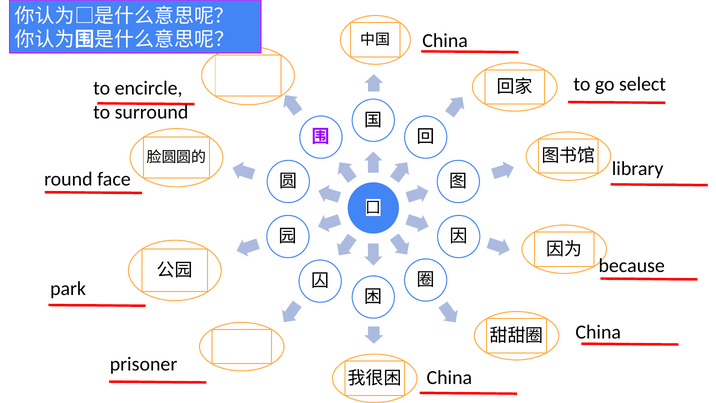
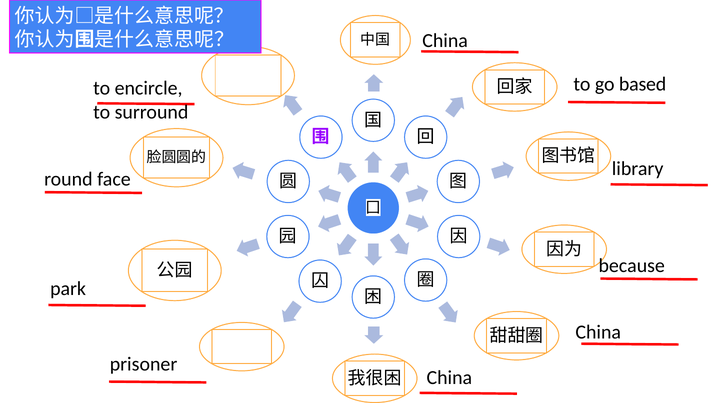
select: select -> based
